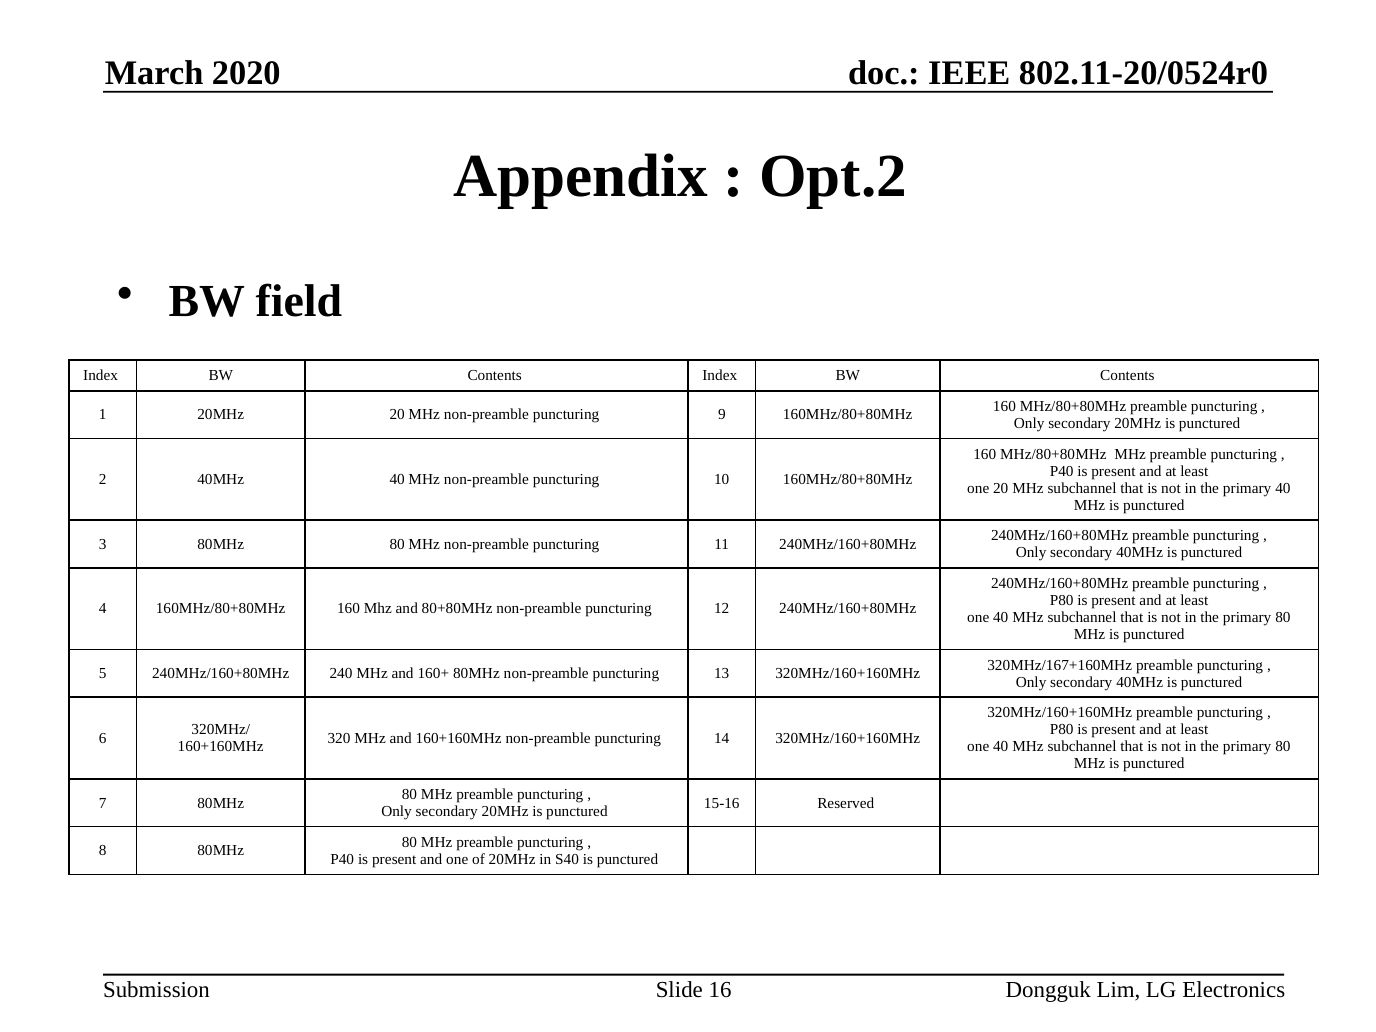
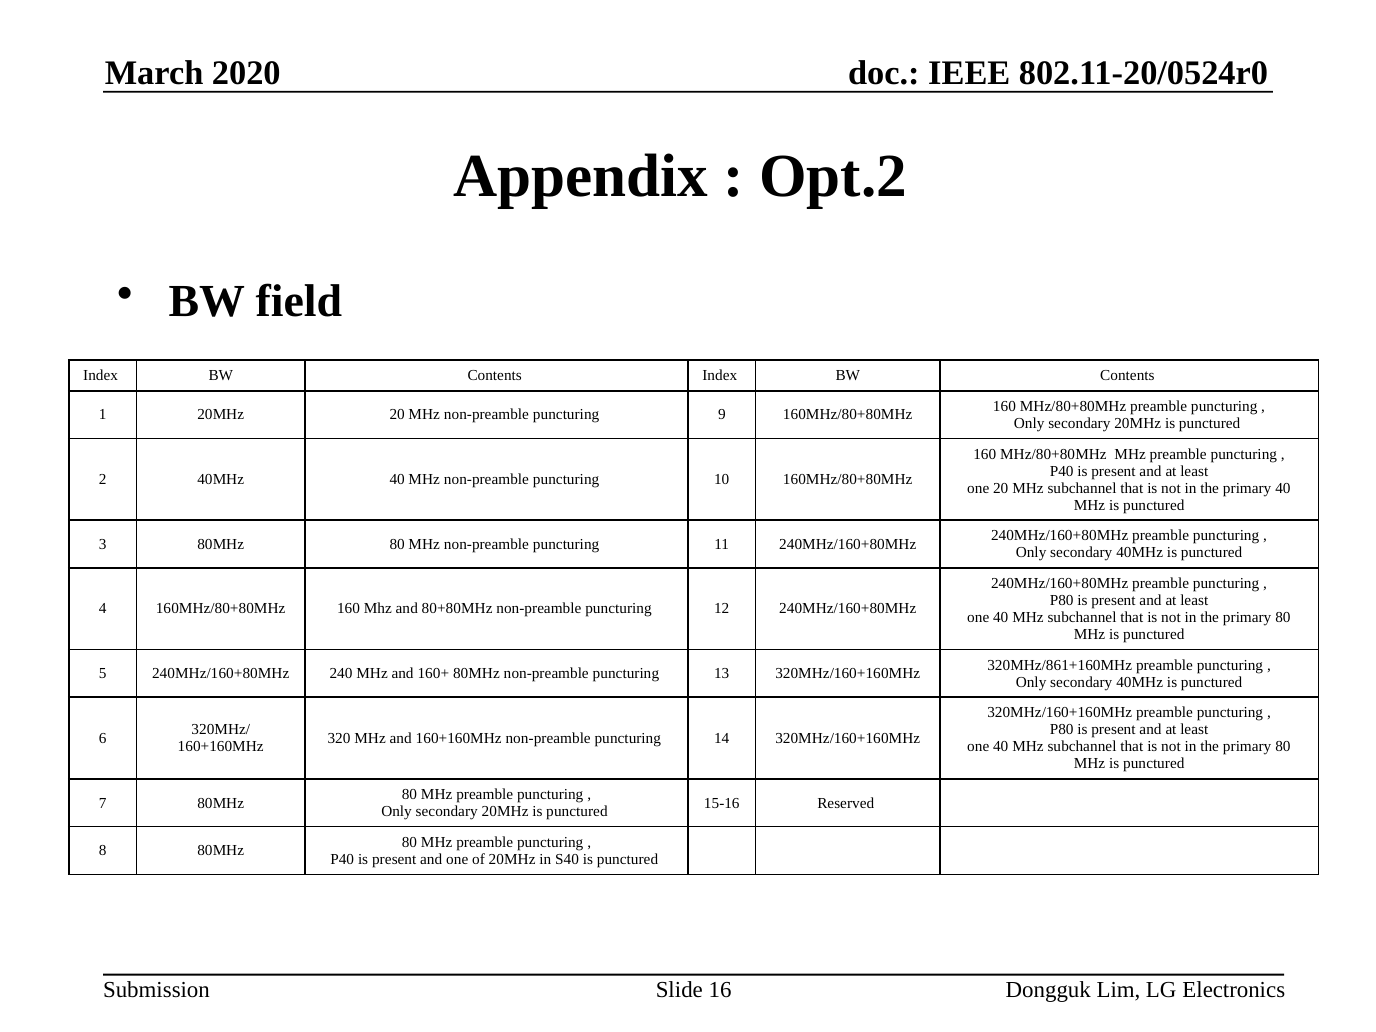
320MHz/167+160MHz: 320MHz/167+160MHz -> 320MHz/861+160MHz
